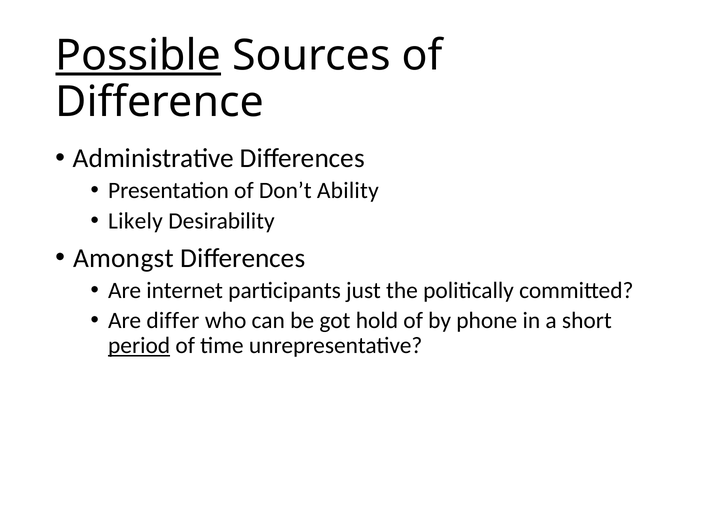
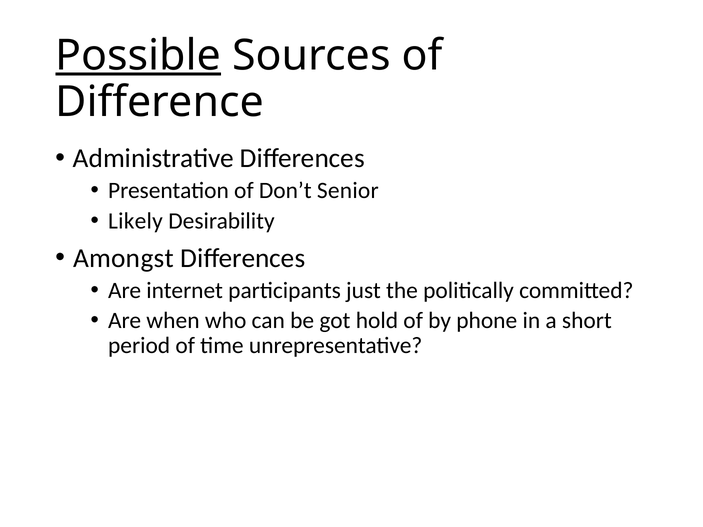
Ability: Ability -> Senior
differ: differ -> when
period underline: present -> none
